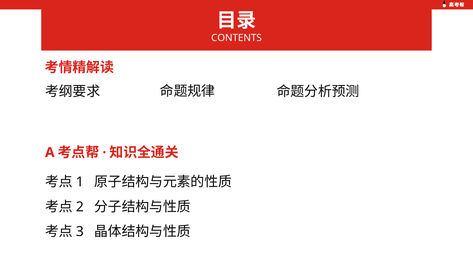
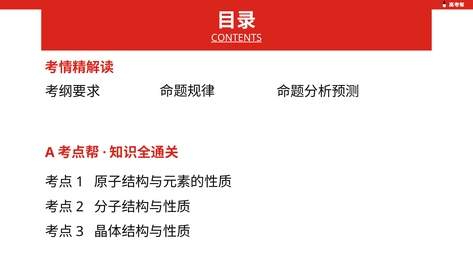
CONTENTS underline: none -> present
